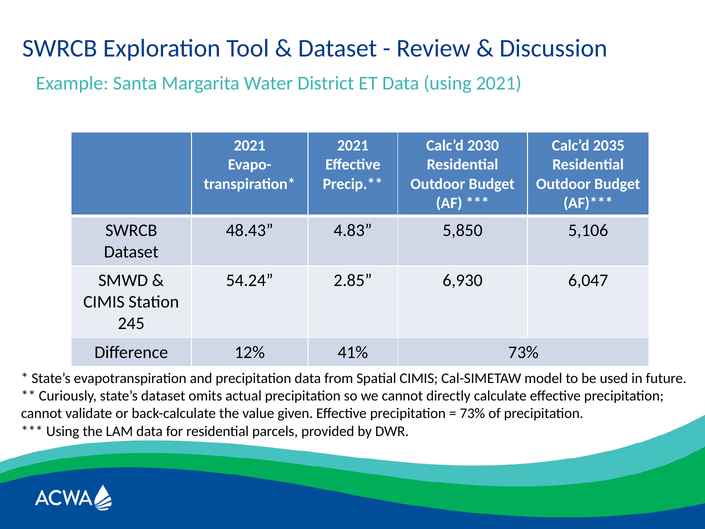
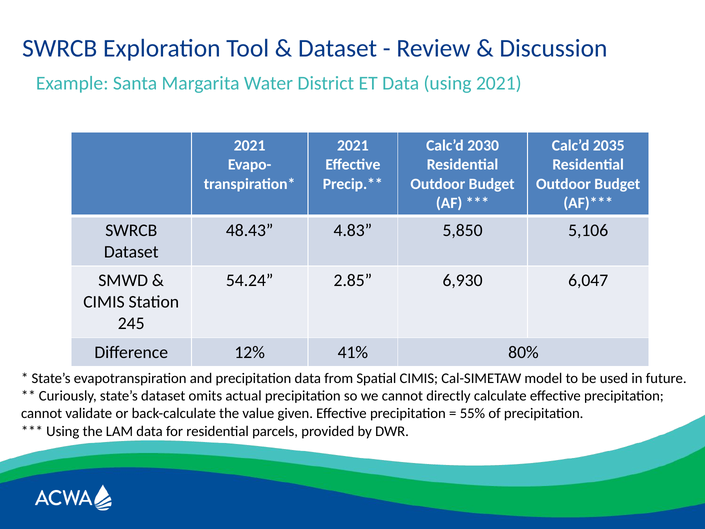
41% 73%: 73% -> 80%
73% at (472, 413): 73% -> 55%
